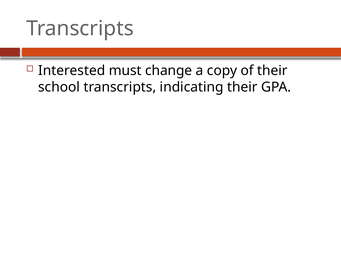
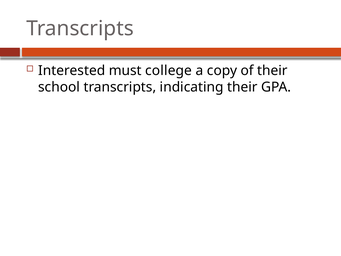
change: change -> college
